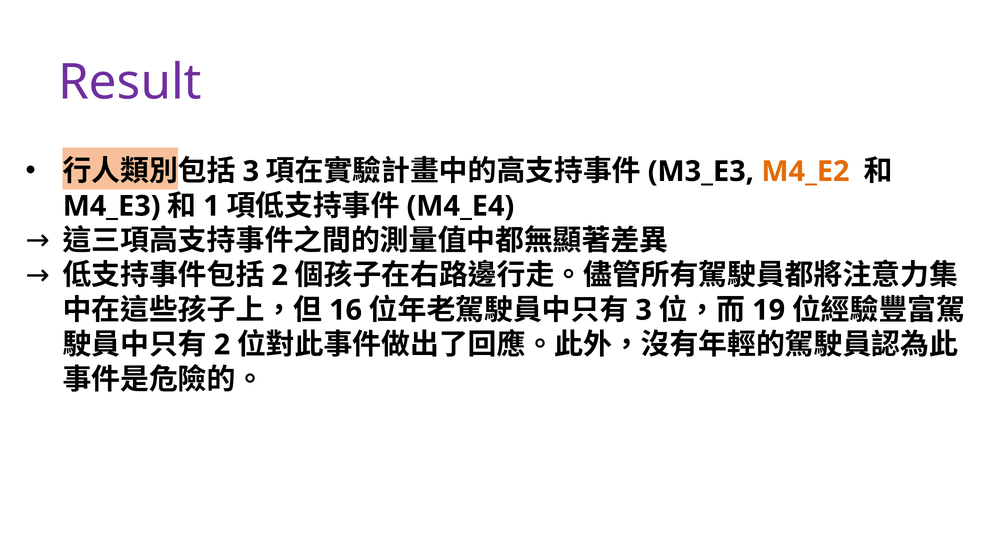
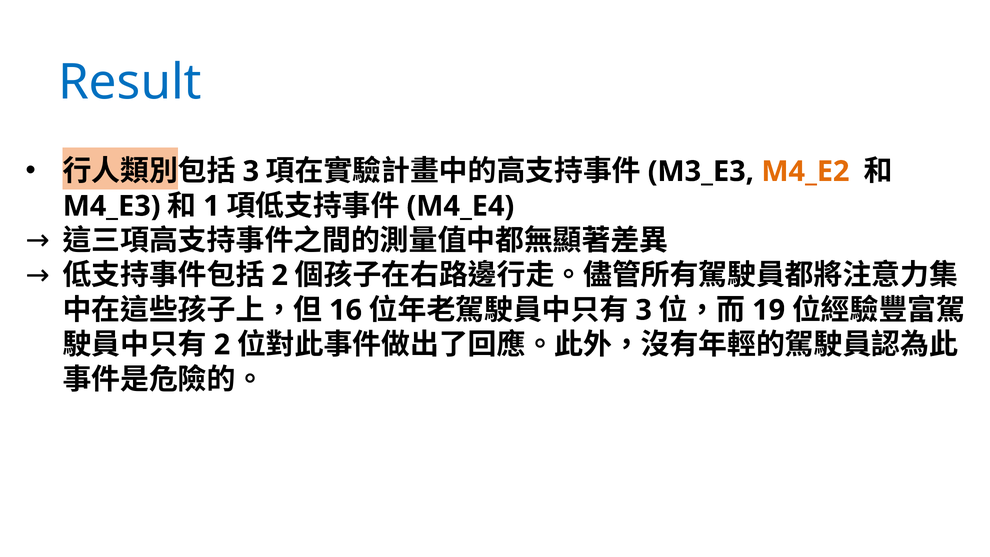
Result colour: purple -> blue
